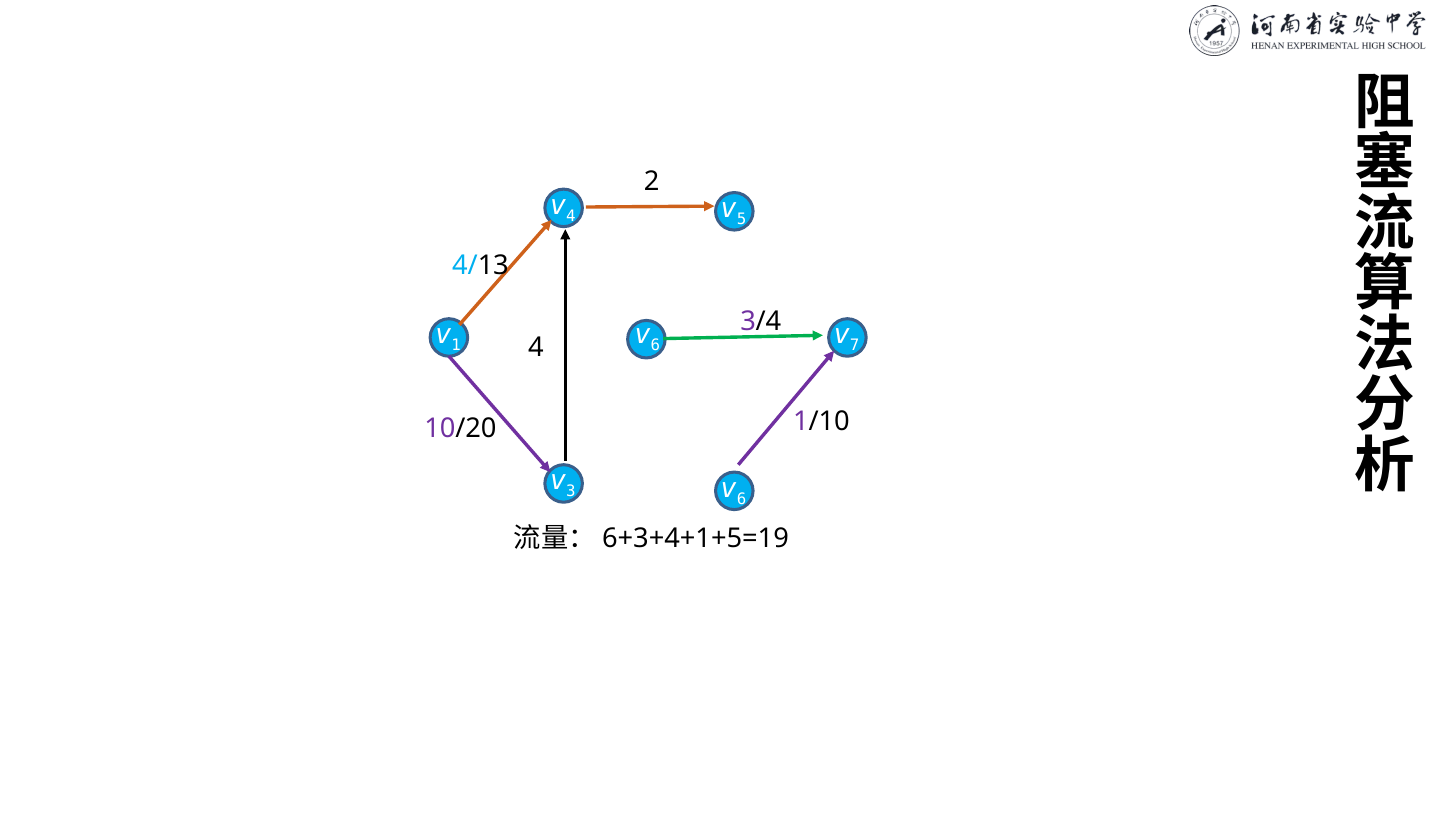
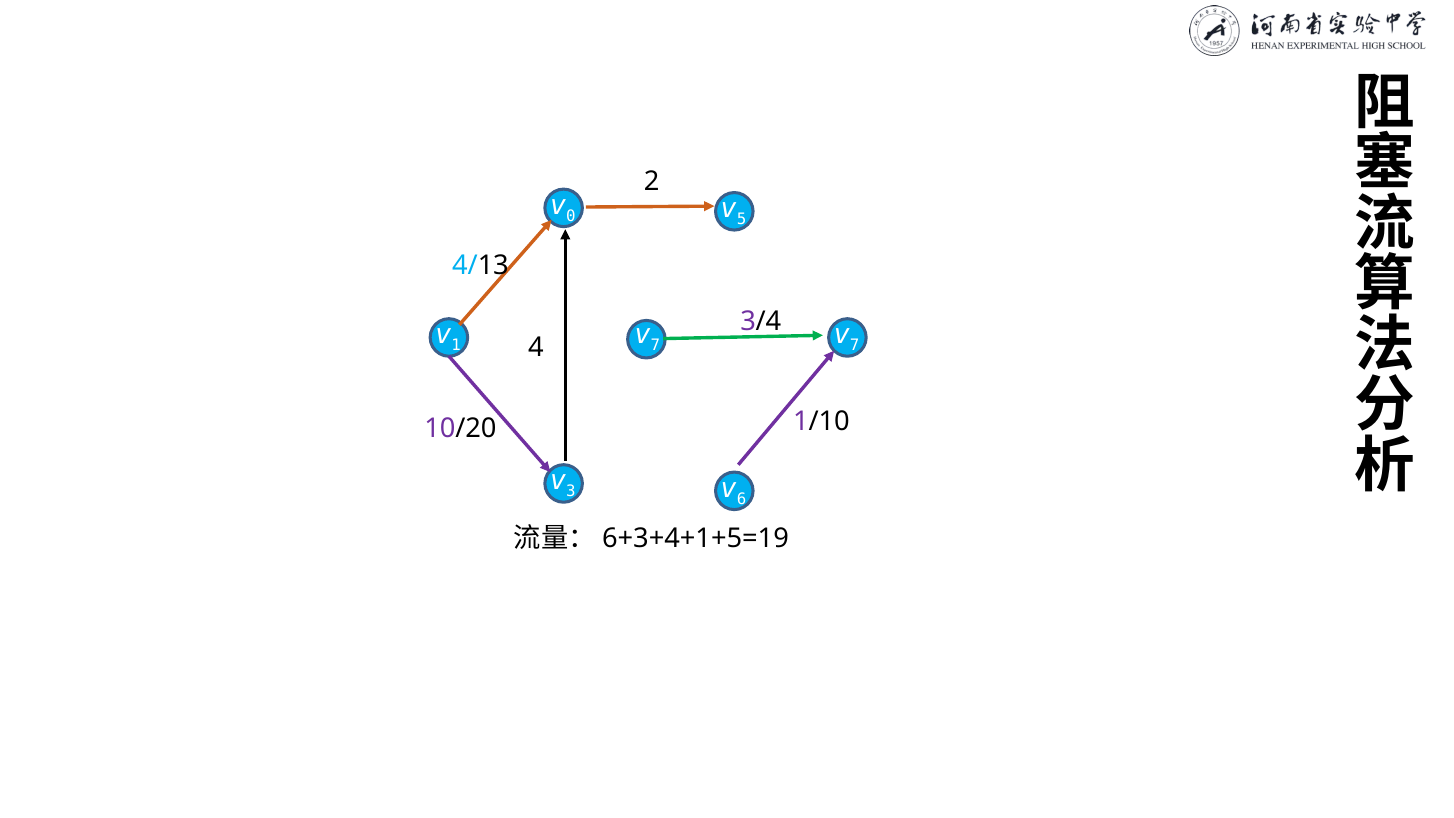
4 at (571, 216): 4 -> 0
6 at (655, 345): 6 -> 7
